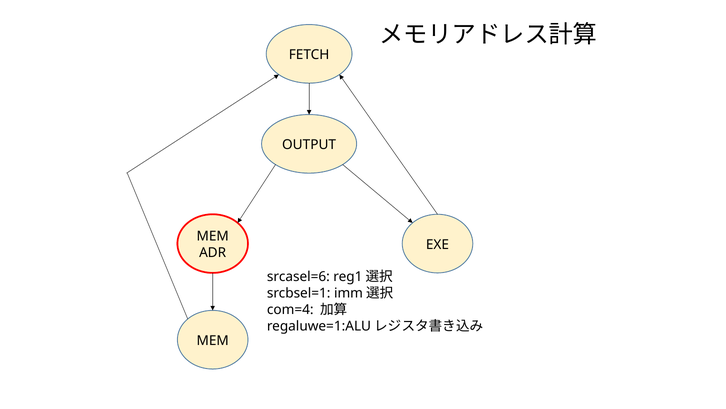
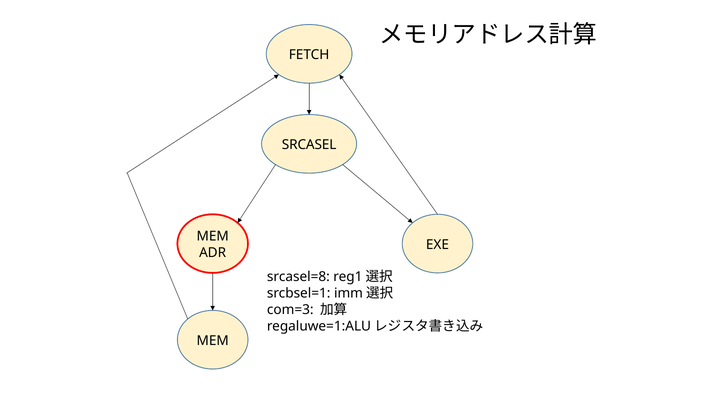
OUTPUT: OUTPUT -> SRCASEL
srcasel=6: srcasel=6 -> srcasel=8
com=4: com=4 -> com=3
